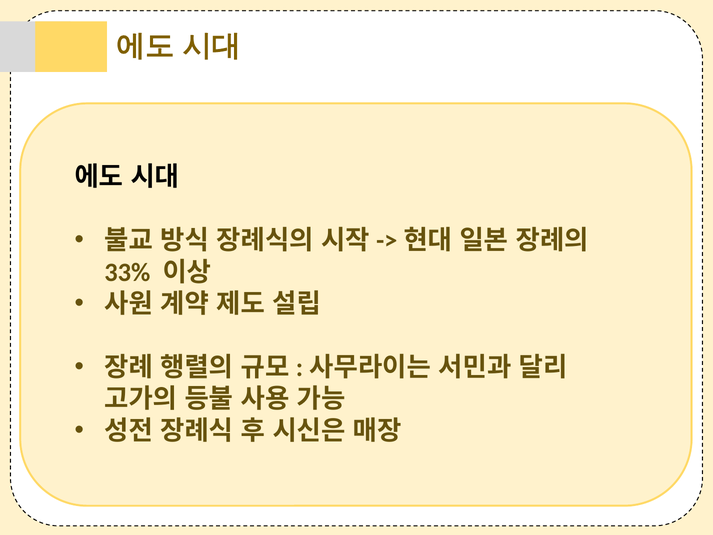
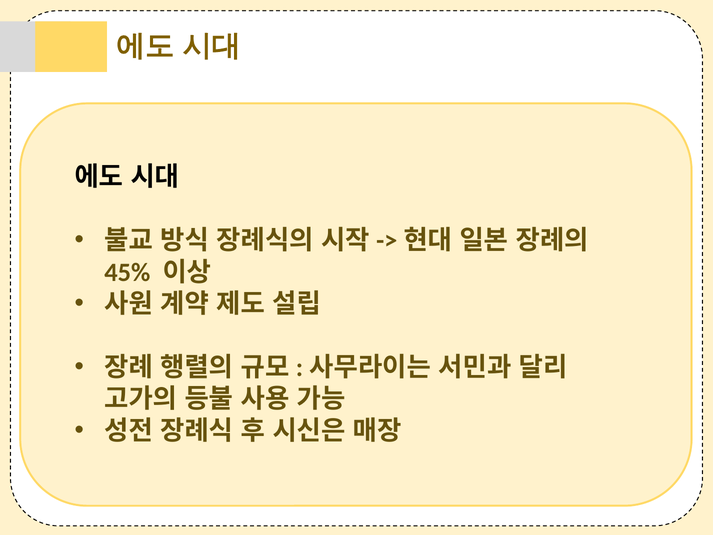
33%: 33% -> 45%
